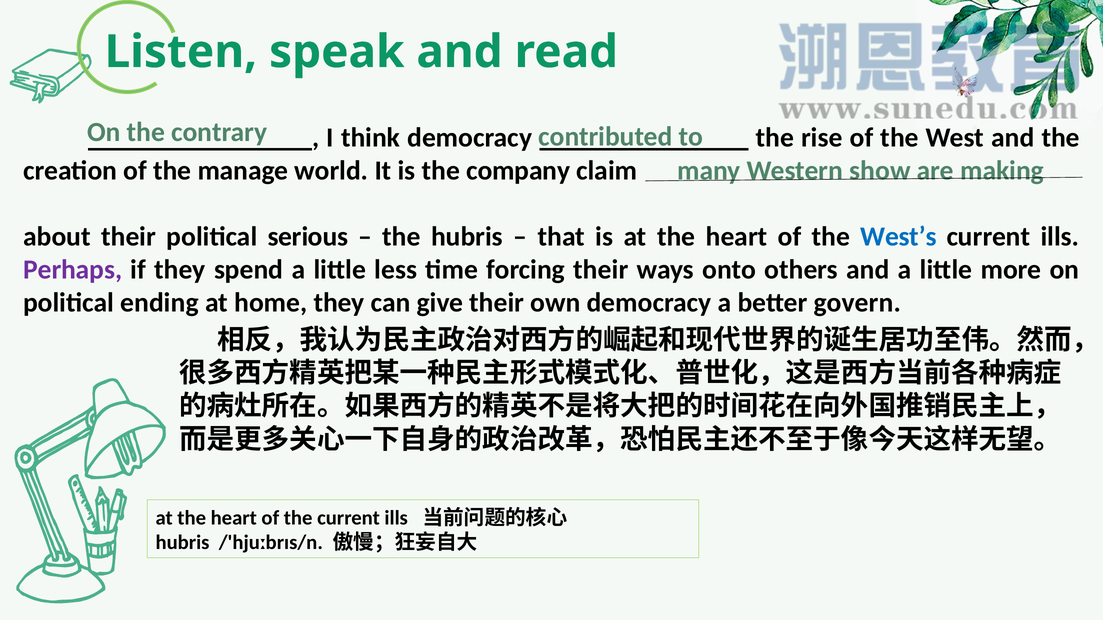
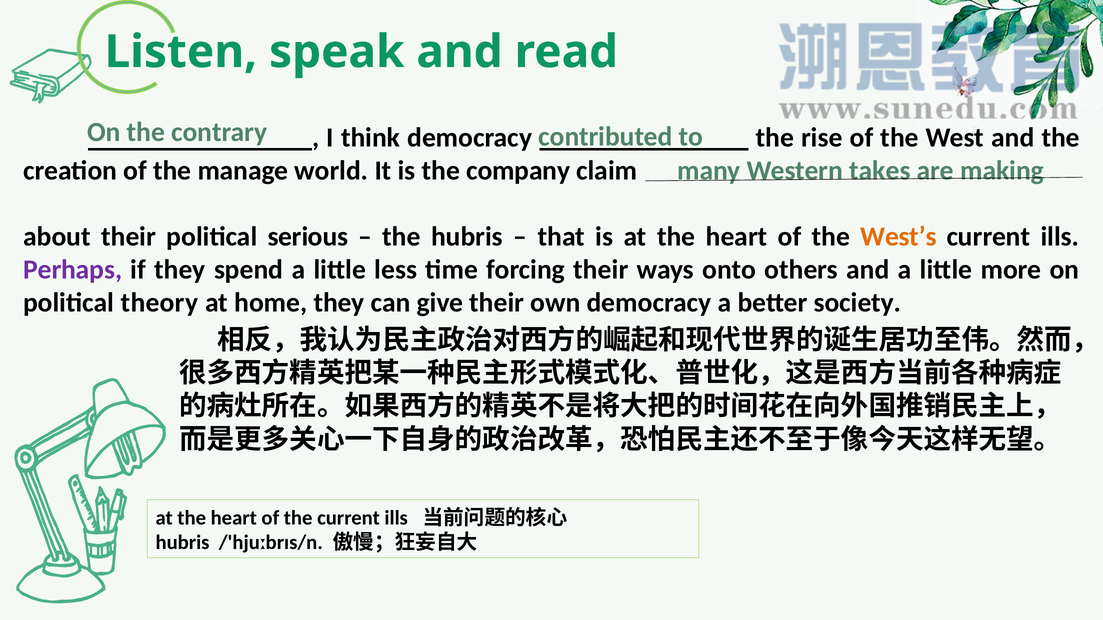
show: show -> takes
West’s colour: blue -> orange
ending: ending -> theory
govern: govern -> society
